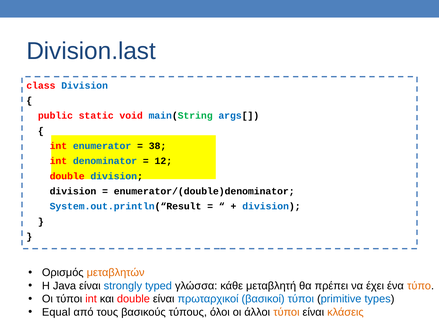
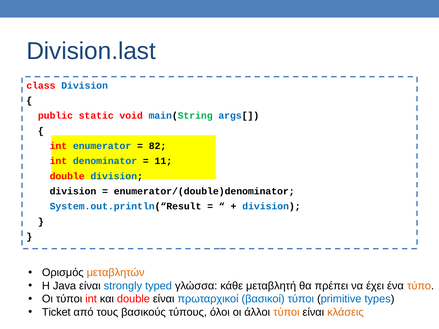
38: 38 -> 82
12: 12 -> 11
Equal: Equal -> Ticket
